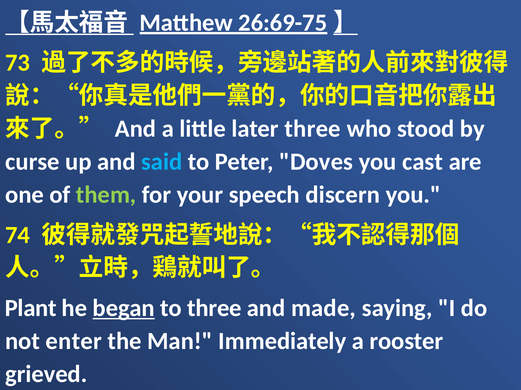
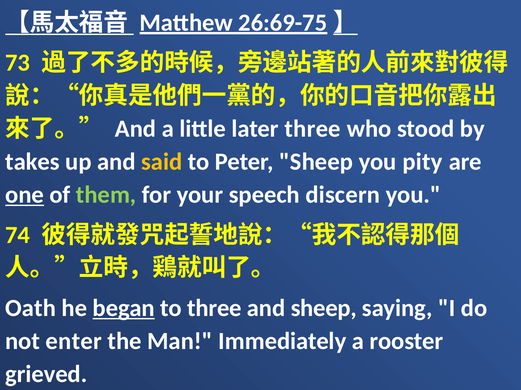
curse: curse -> takes
said colour: light blue -> yellow
Peter Doves: Doves -> Sheep
cast: cast -> pity
one underline: none -> present
Plant: Plant -> Oath
and made: made -> sheep
